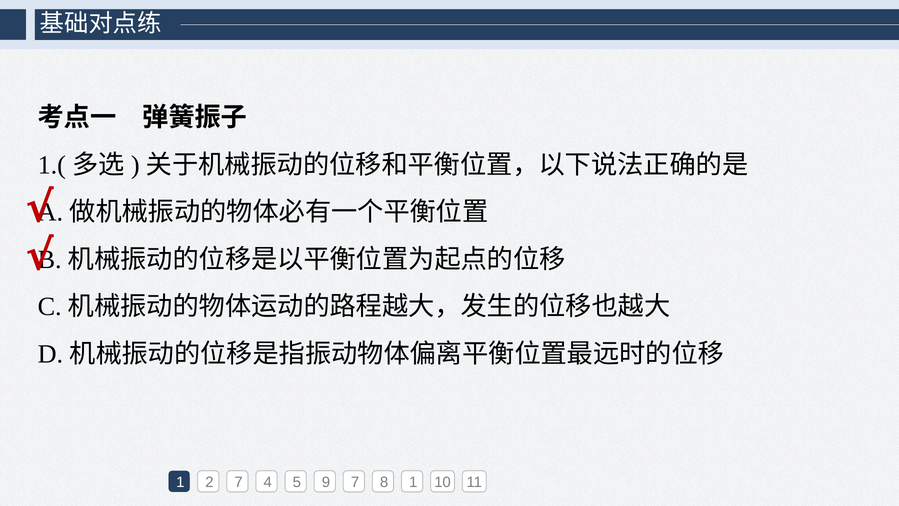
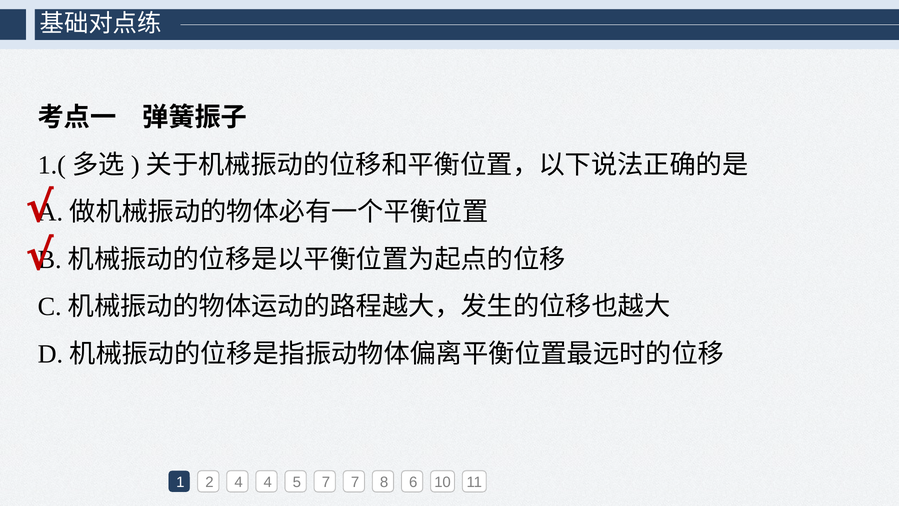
2 7: 7 -> 4
5 9: 9 -> 7
8 1: 1 -> 6
